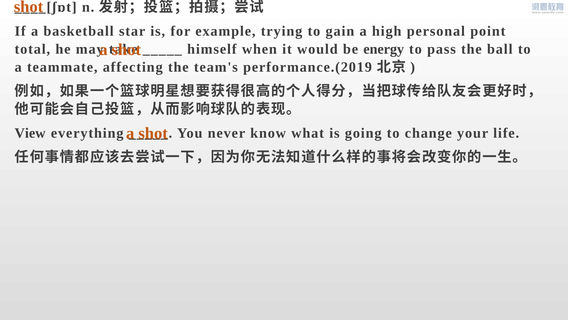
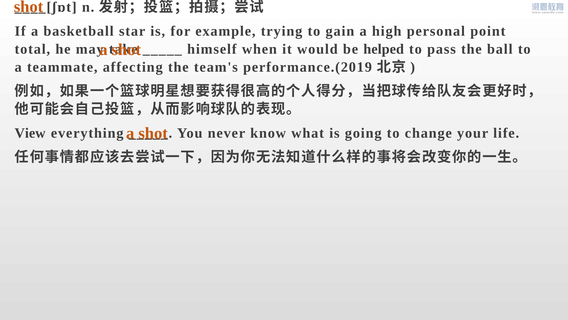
energy: energy -> helped
